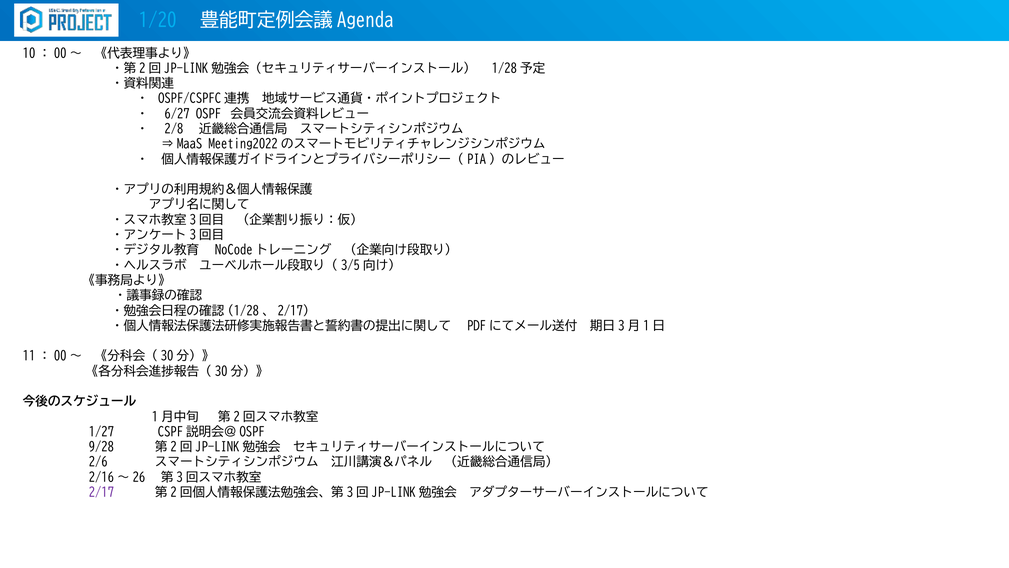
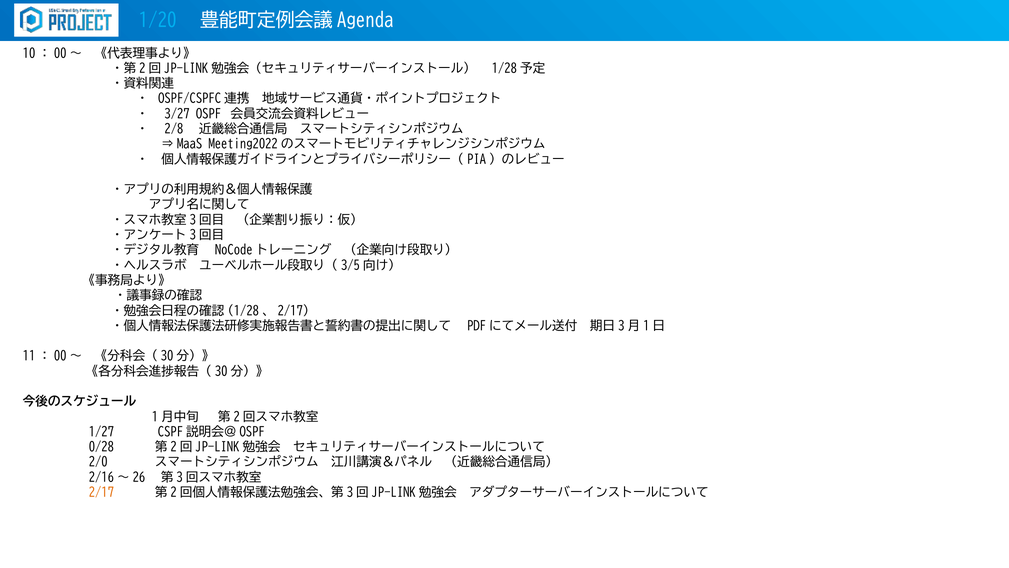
6/27: 6/27 -> 3/27
9/28: 9/28 -> 0/28
2/6: 2/6 -> 2/0
2/17 colour: purple -> orange
